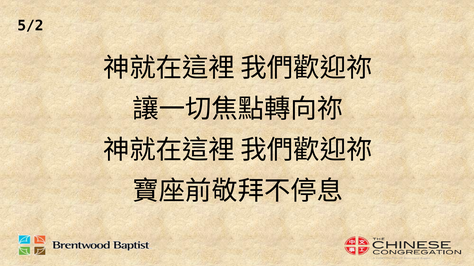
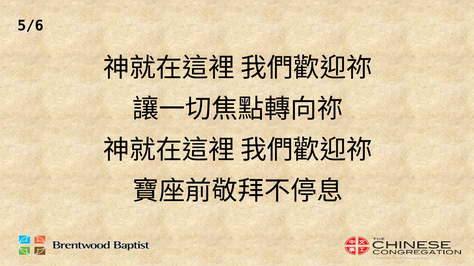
5/2: 5/2 -> 5/6
